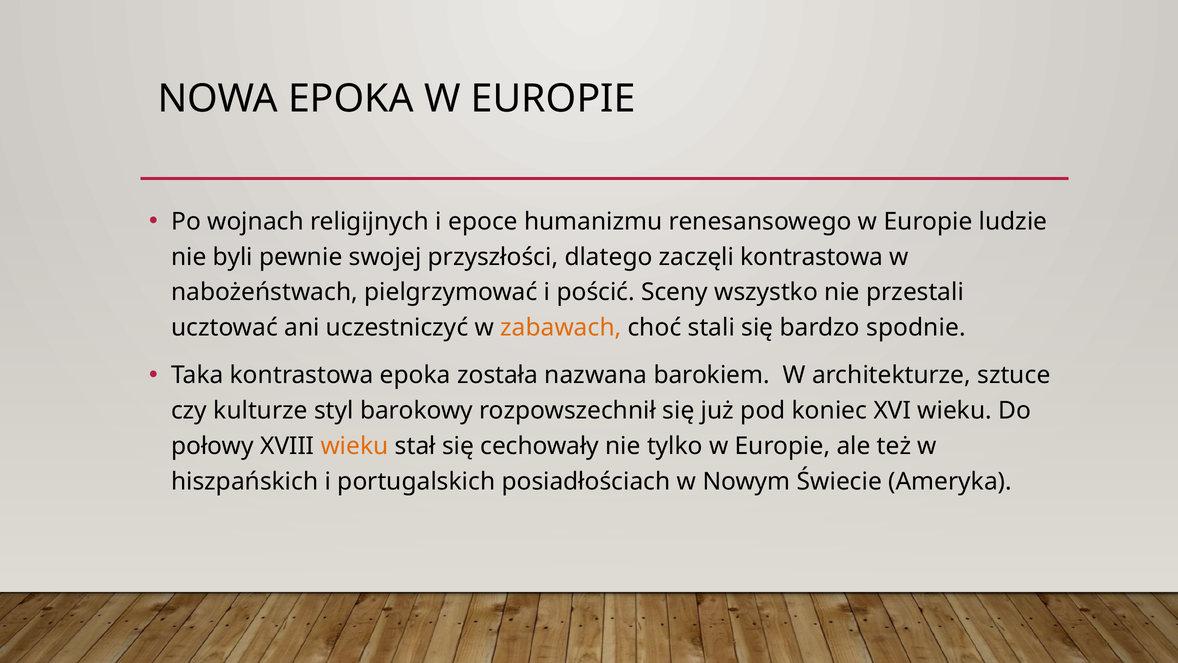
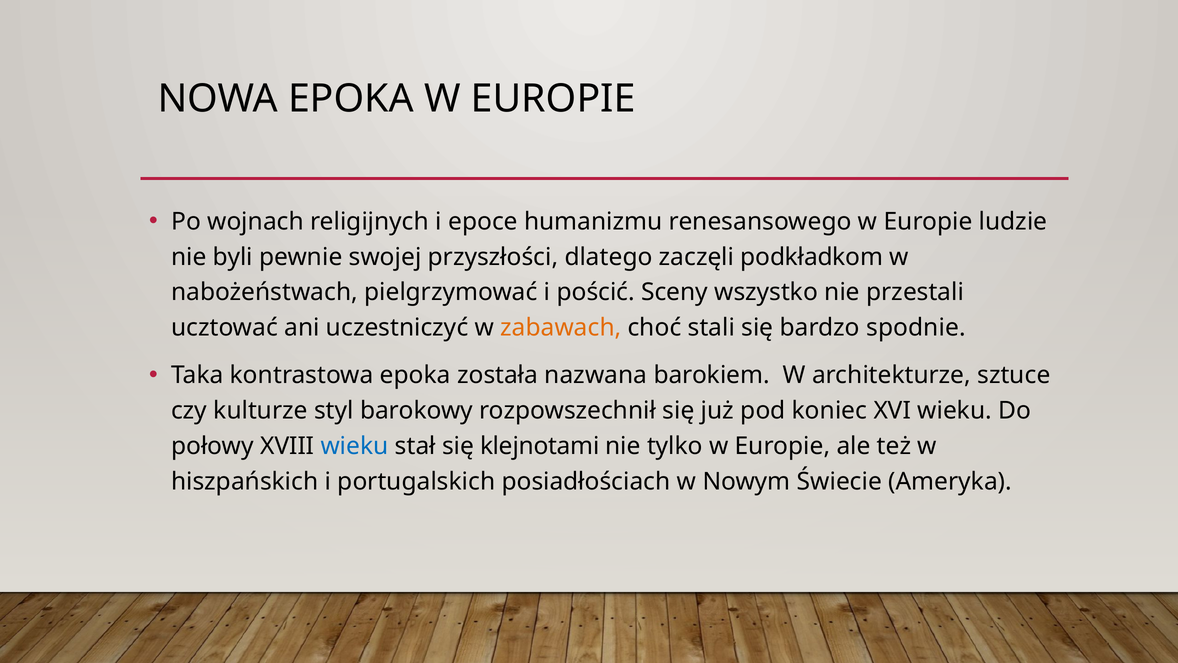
zaczęli kontrastowa: kontrastowa -> podkładkom
wieku at (355, 446) colour: orange -> blue
cechowały: cechowały -> klejnotami
